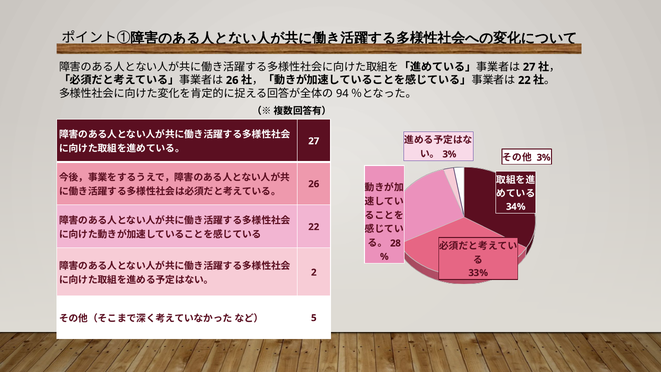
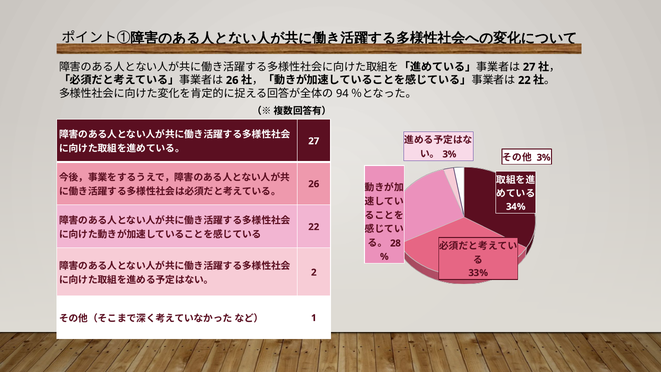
5: 5 -> 1
